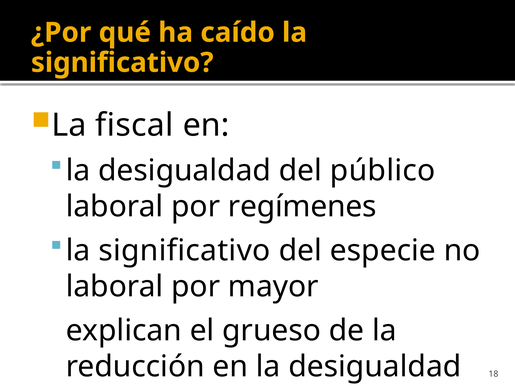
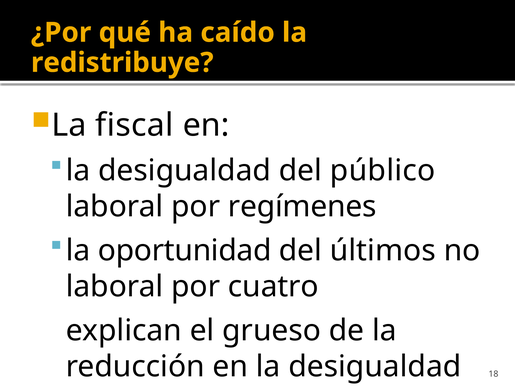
significativo at (122, 63): significativo -> redistribuye
significativo at (184, 251): significativo -> oportunidad
especie: especie -> últimos
mayor: mayor -> cuatro
